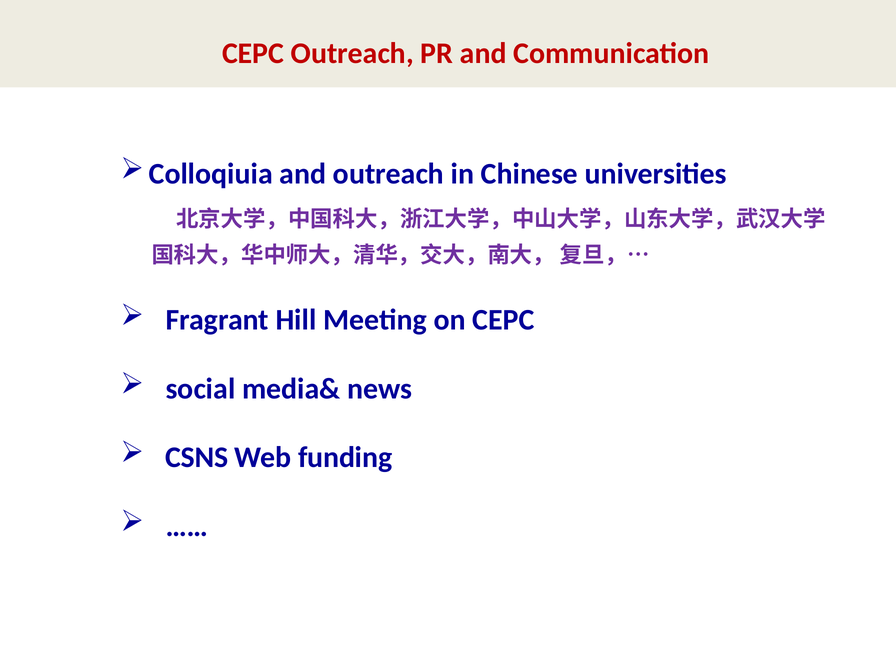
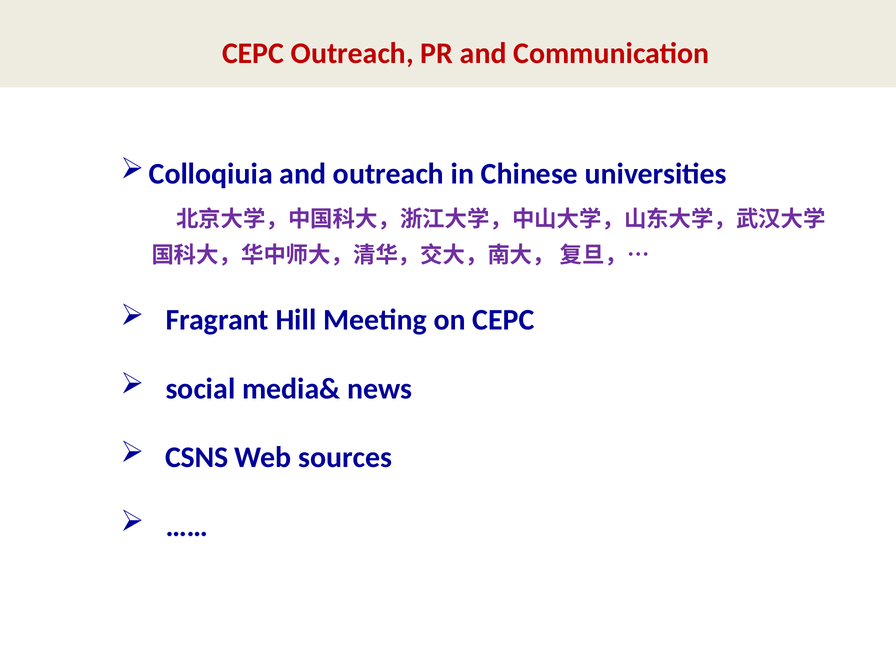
funding: funding -> sources
